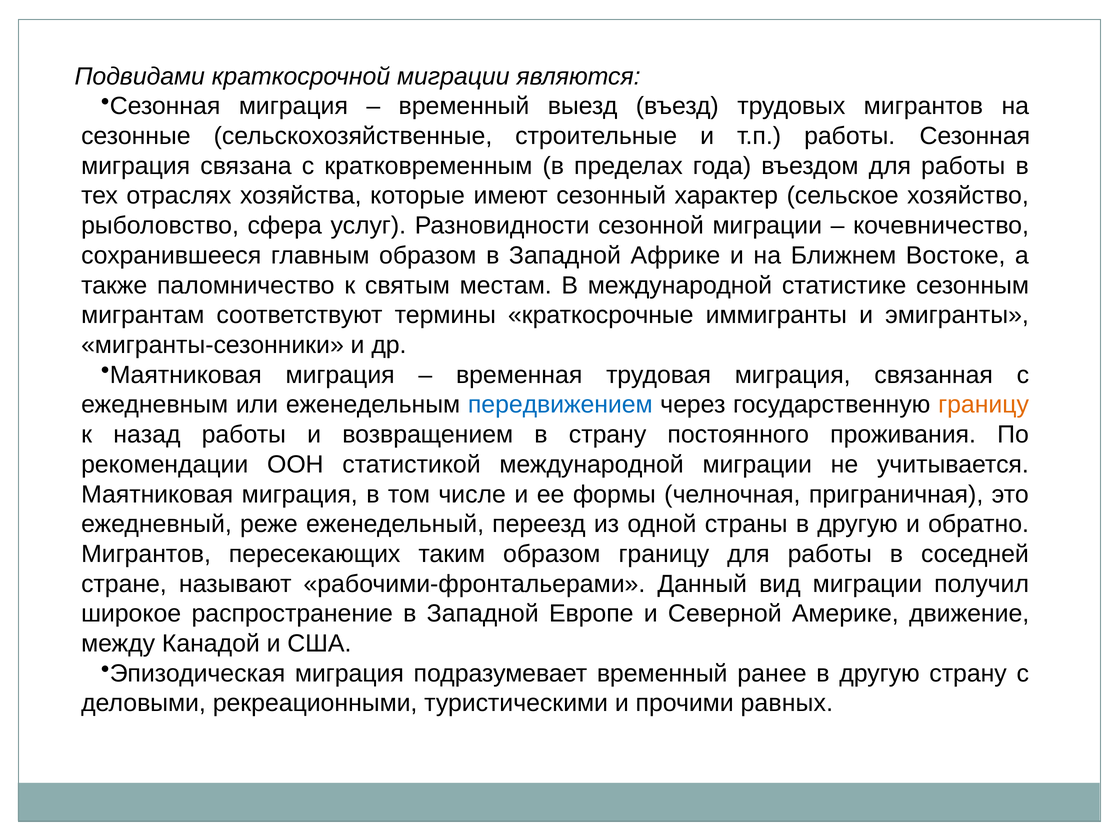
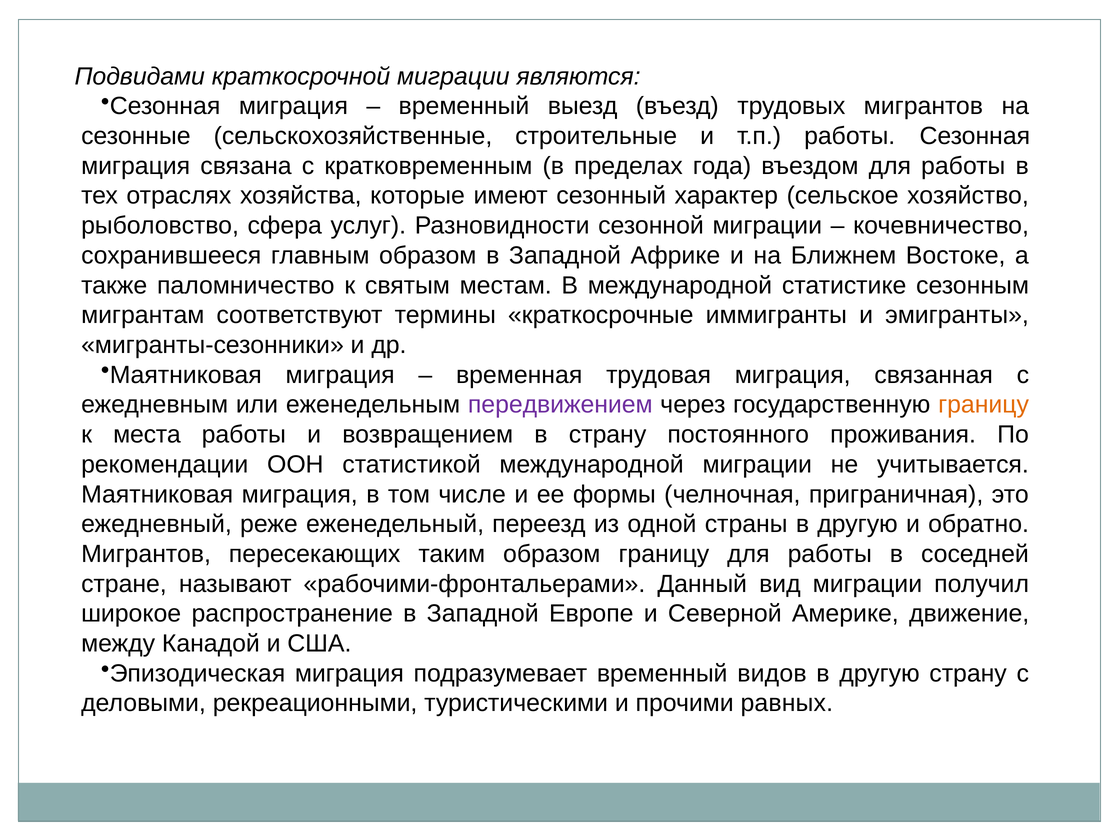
передвижением colour: blue -> purple
назад: назад -> места
ранее: ранее -> видов
